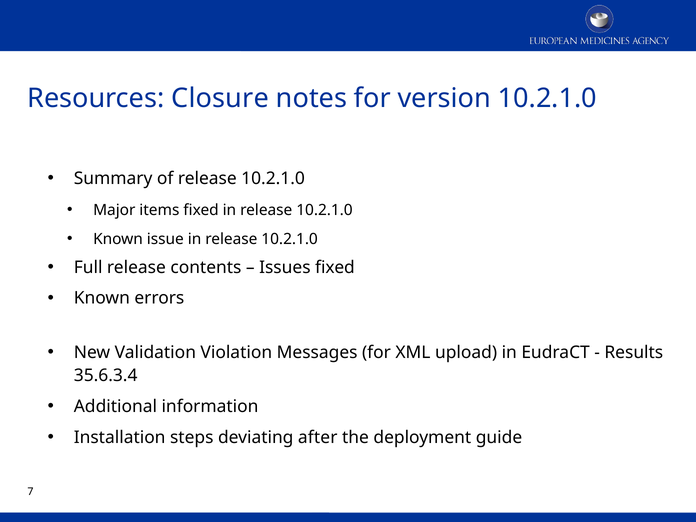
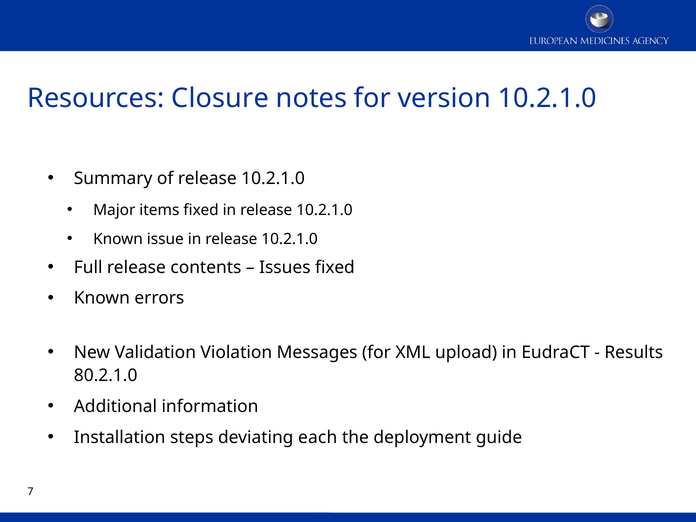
35.6.3.4: 35.6.3.4 -> 80.2.1.0
after: after -> each
